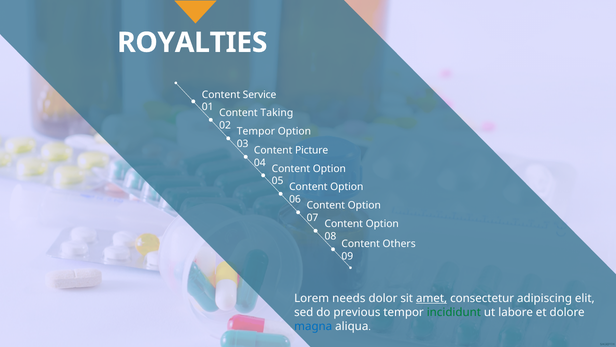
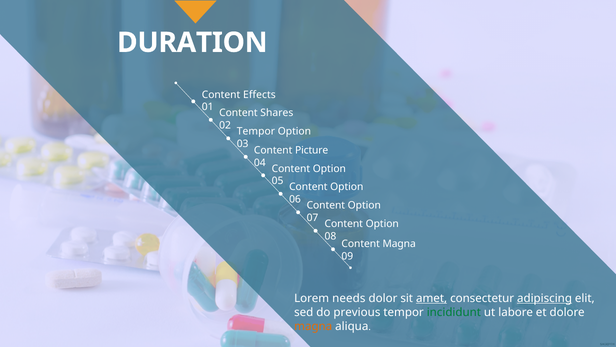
ROYALTIES: ROYALTIES -> DURATION
Service: Service -> Effects
Taking: Taking -> Shares
Content Others: Others -> Magna
adipiscing underline: none -> present
magna at (313, 326) colour: blue -> orange
